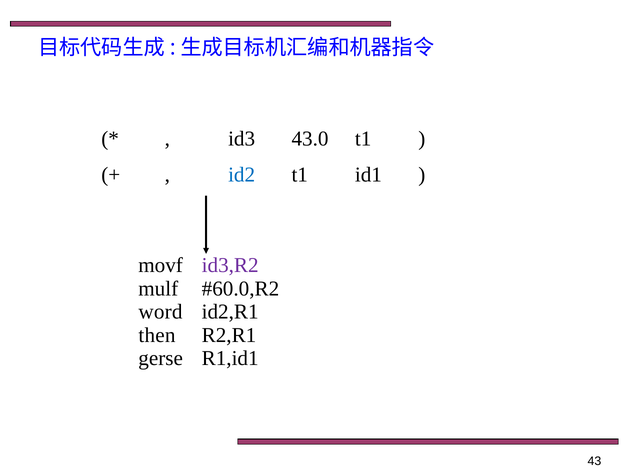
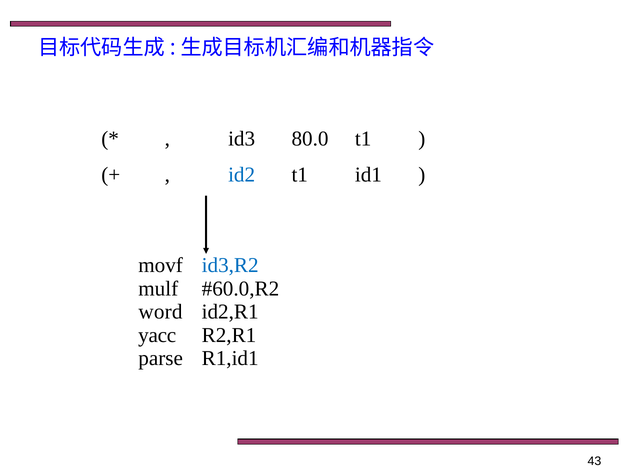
43.0: 43.0 -> 80.0
id3,R2 colour: purple -> blue
then: then -> yacc
gerse: gerse -> parse
